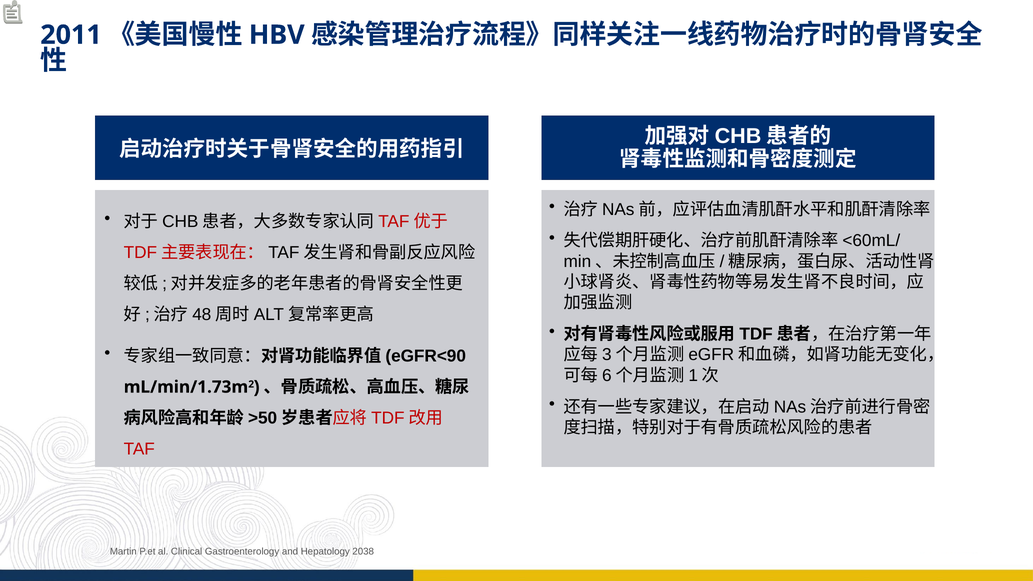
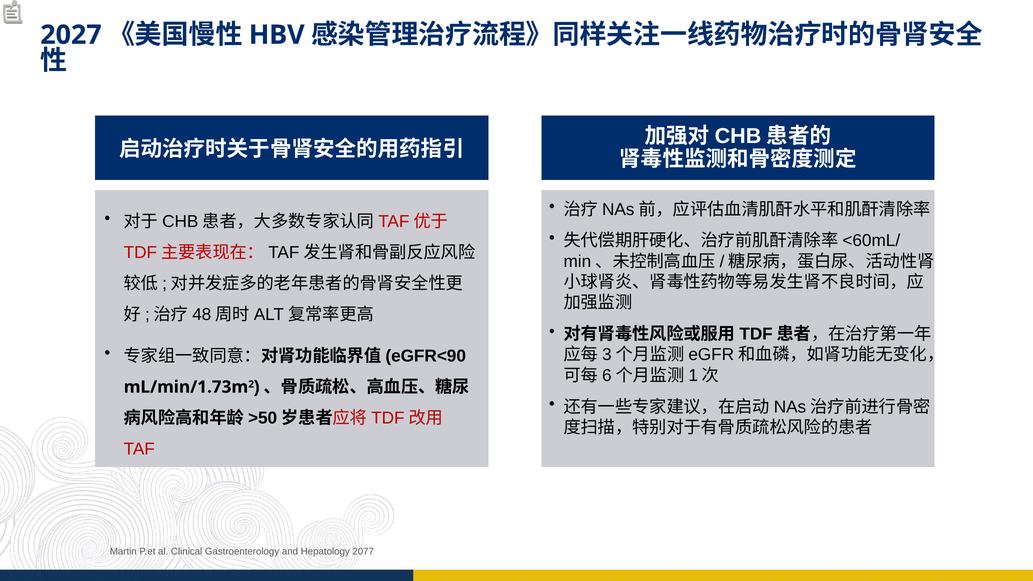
2011: 2011 -> 2027
2038: 2038 -> 2077
